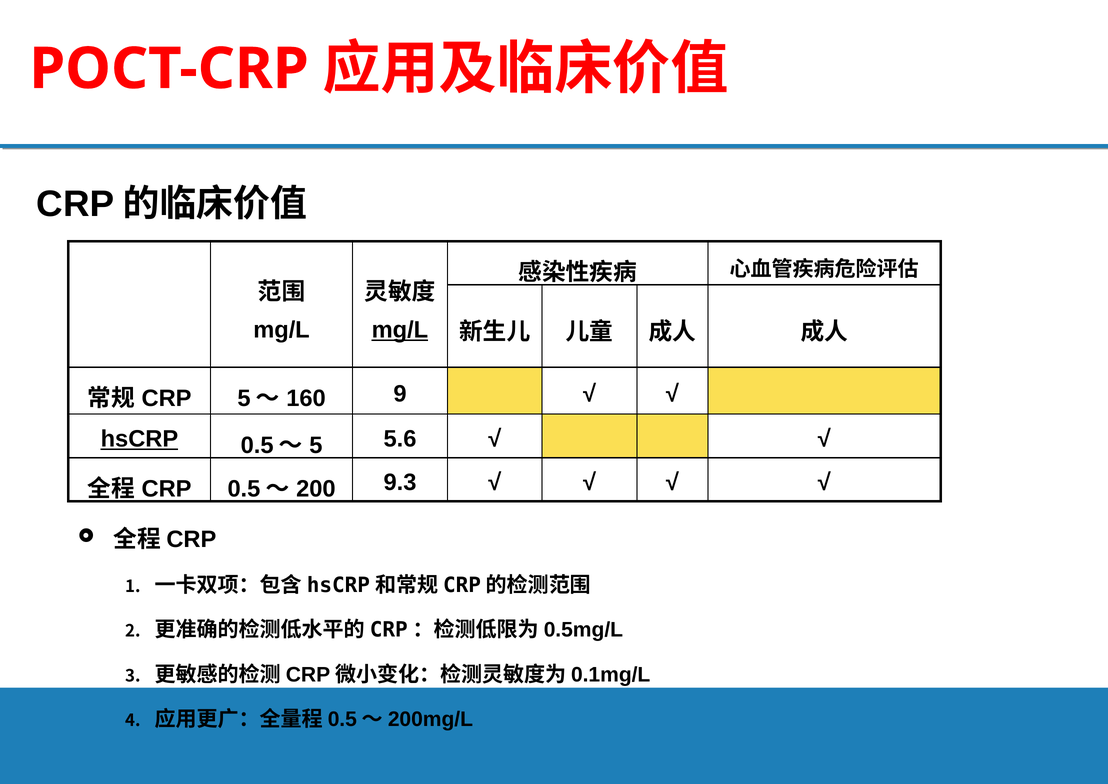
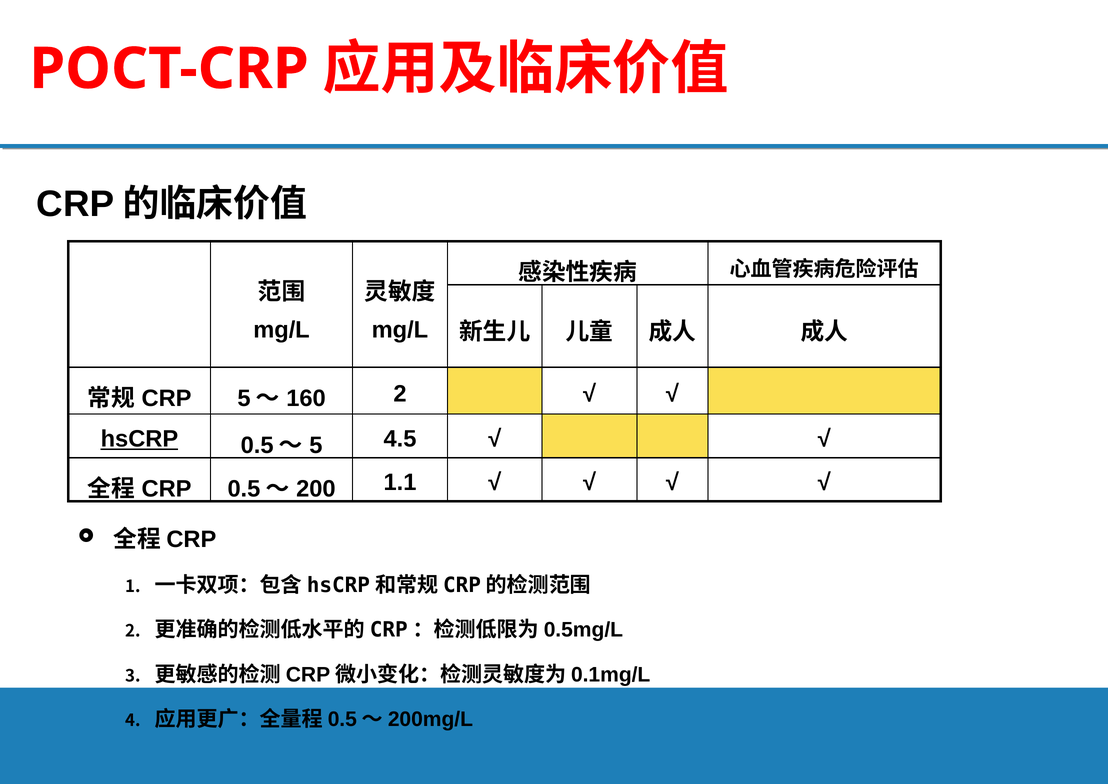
mg/L at (400, 330) underline: present -> none
9 at (400, 393): 9 -> 2
5.6: 5.6 -> 4.5
9.3: 9.3 -> 1.1
